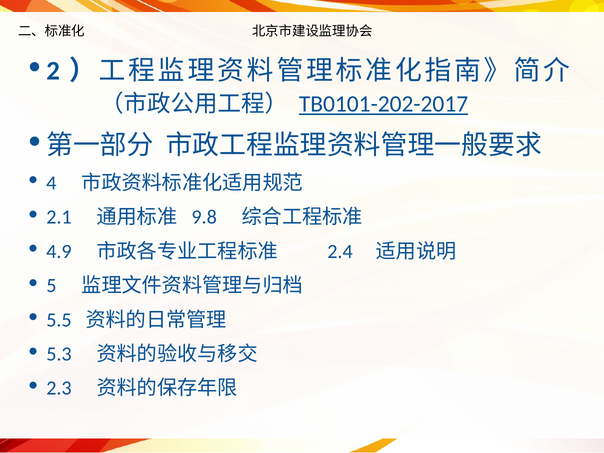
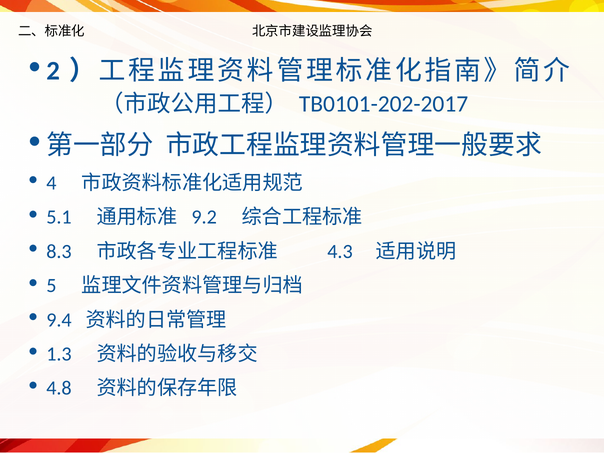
TB0101-202-2017 underline: present -> none
2.1: 2.1 -> 5.1
9.8: 9.8 -> 9.2
4.9: 4.9 -> 8.3
2.4: 2.4 -> 4.3
5.5: 5.5 -> 9.4
5.3: 5.3 -> 1.3
2.3: 2.3 -> 4.8
